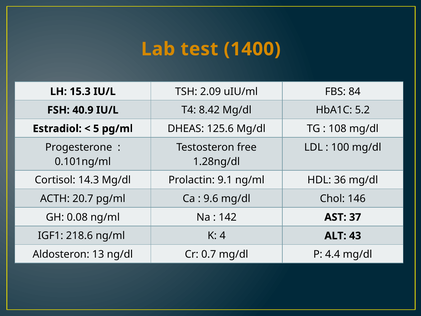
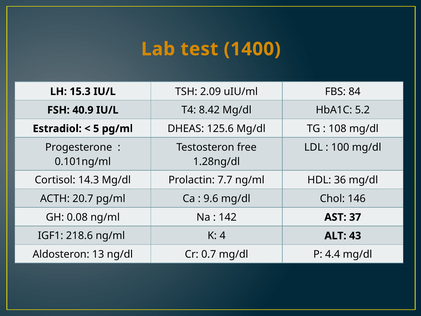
9.1: 9.1 -> 7.7
